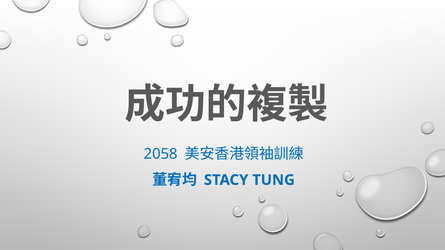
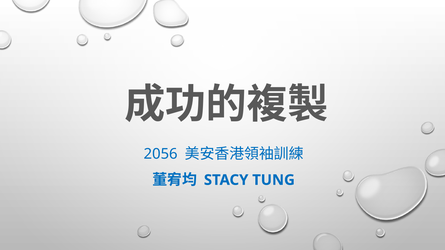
2058: 2058 -> 2056
